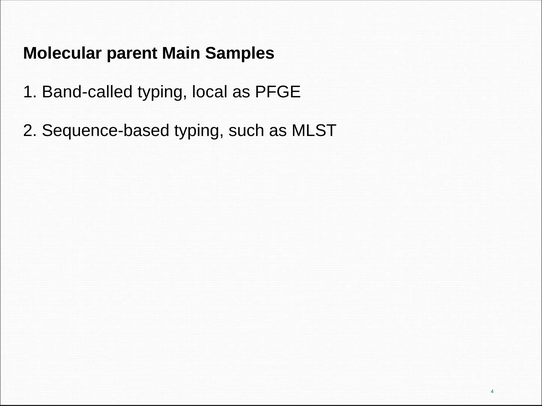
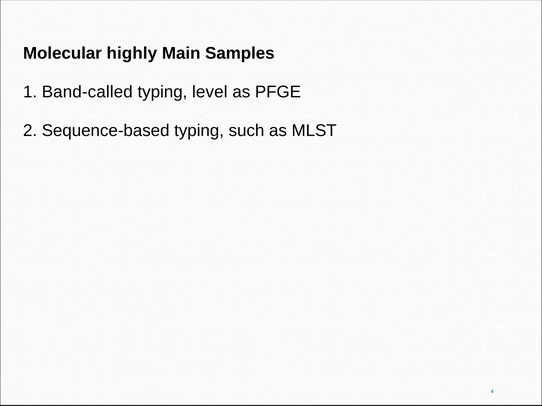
parent: parent -> highly
local: local -> level
